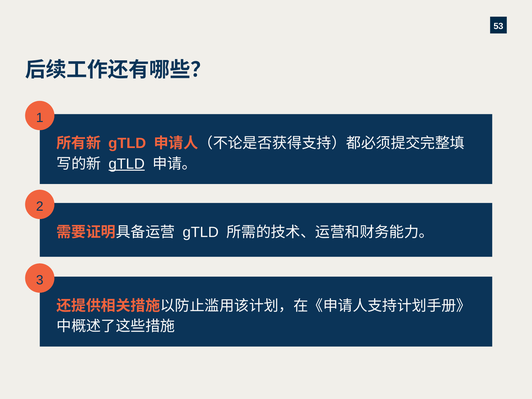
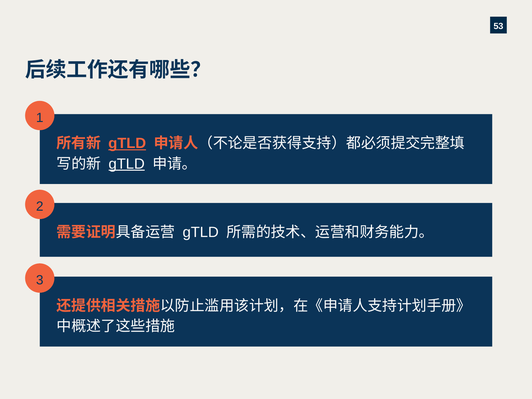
gTLD at (127, 143) underline: none -> present
